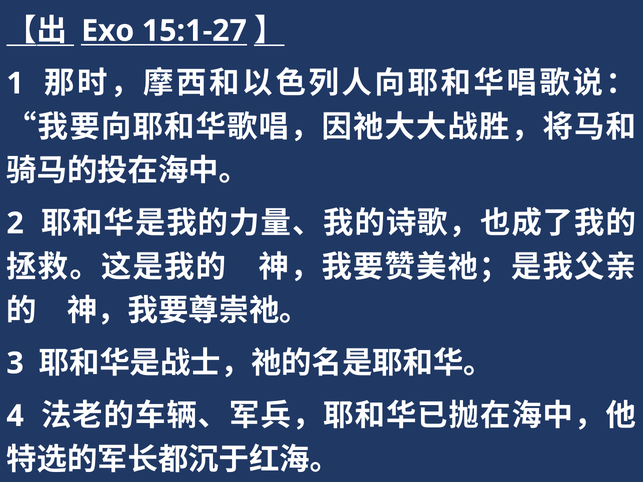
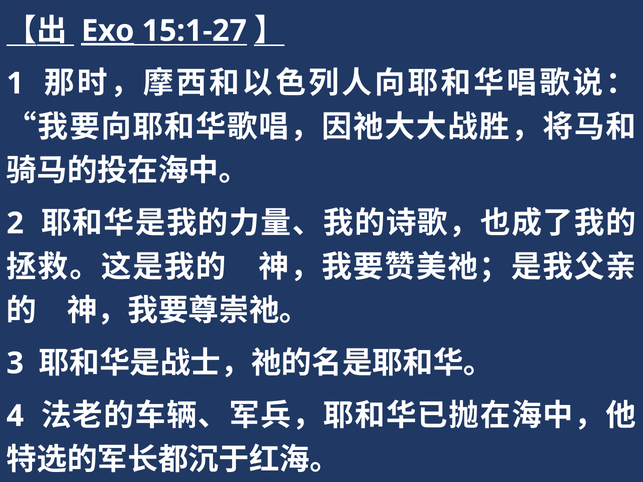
Exo underline: none -> present
